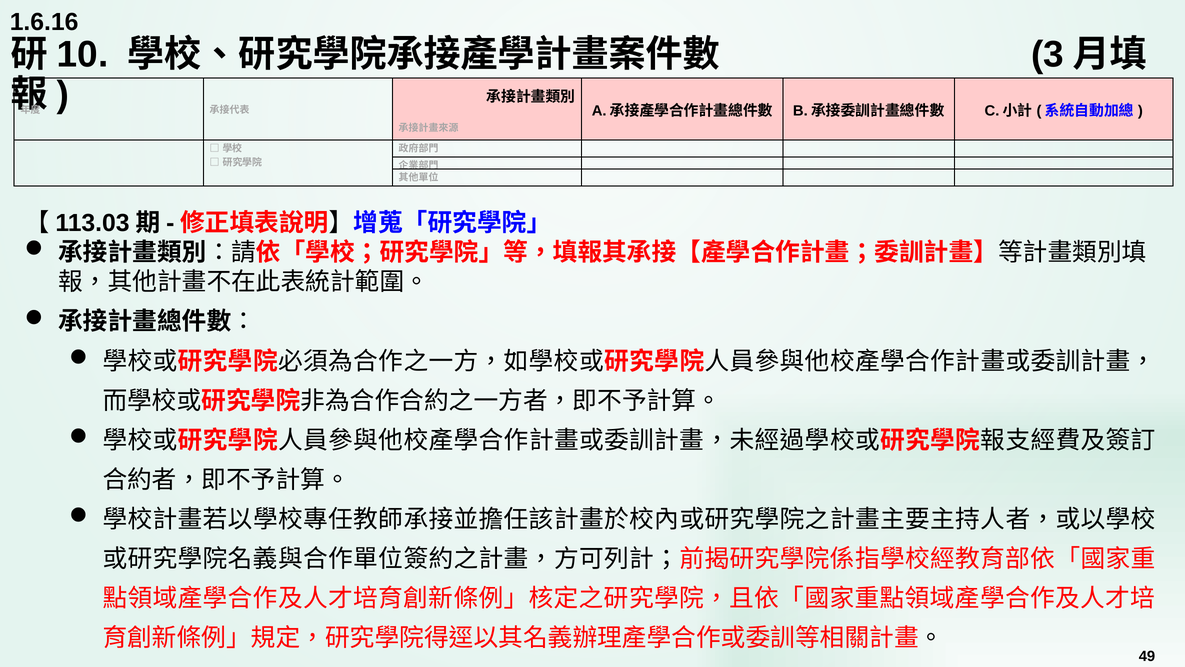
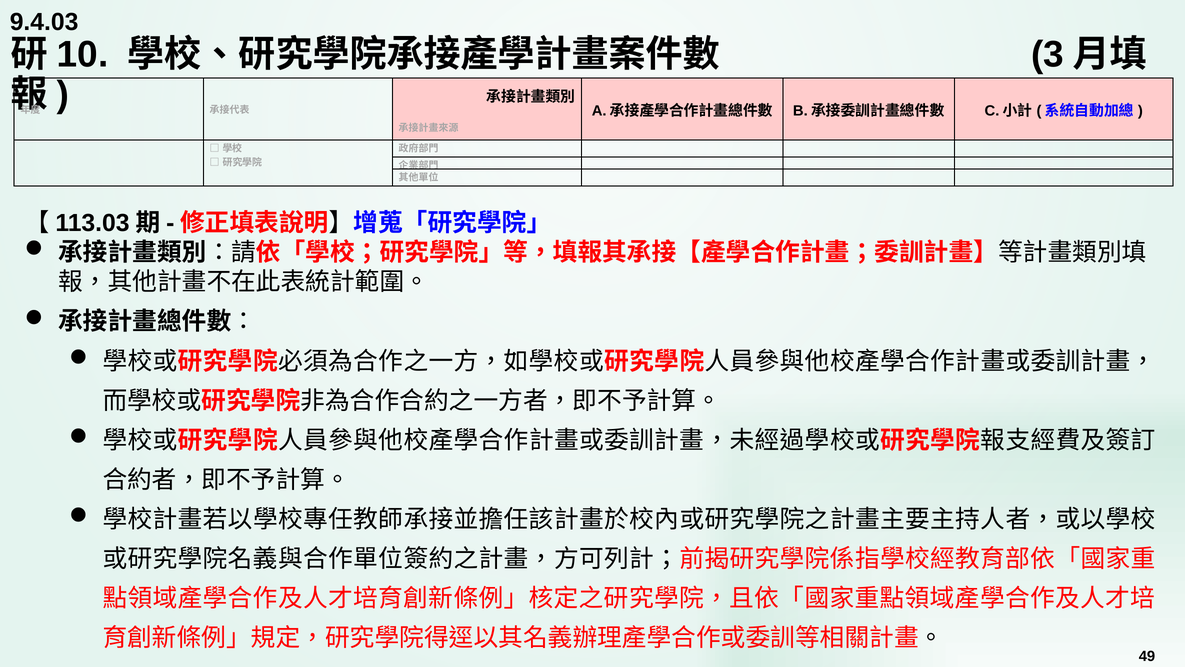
1.6.16: 1.6.16 -> 9.4.03
